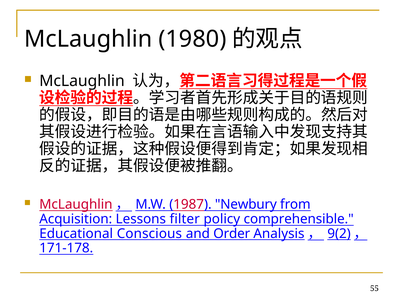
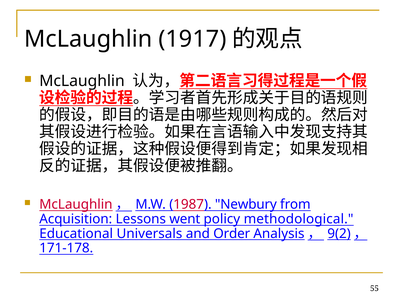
1980: 1980 -> 1917
filter: filter -> went
comprehensible: comprehensible -> methodological
Conscious: Conscious -> Universals
